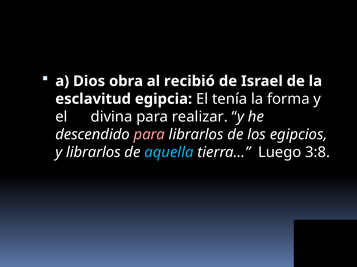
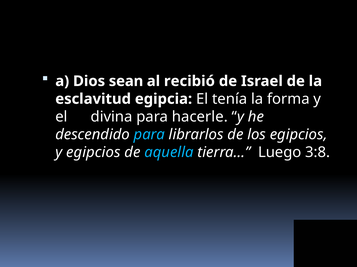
obra: obra -> sean
realizar: realizar -> hacerle
para at (149, 135) colour: pink -> light blue
y librarlos: librarlos -> egipcios
